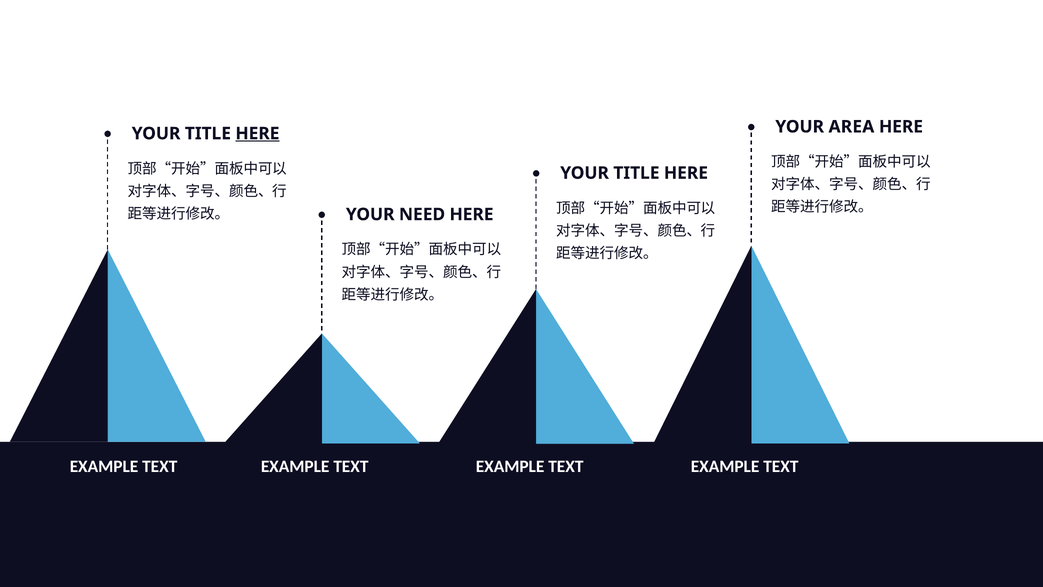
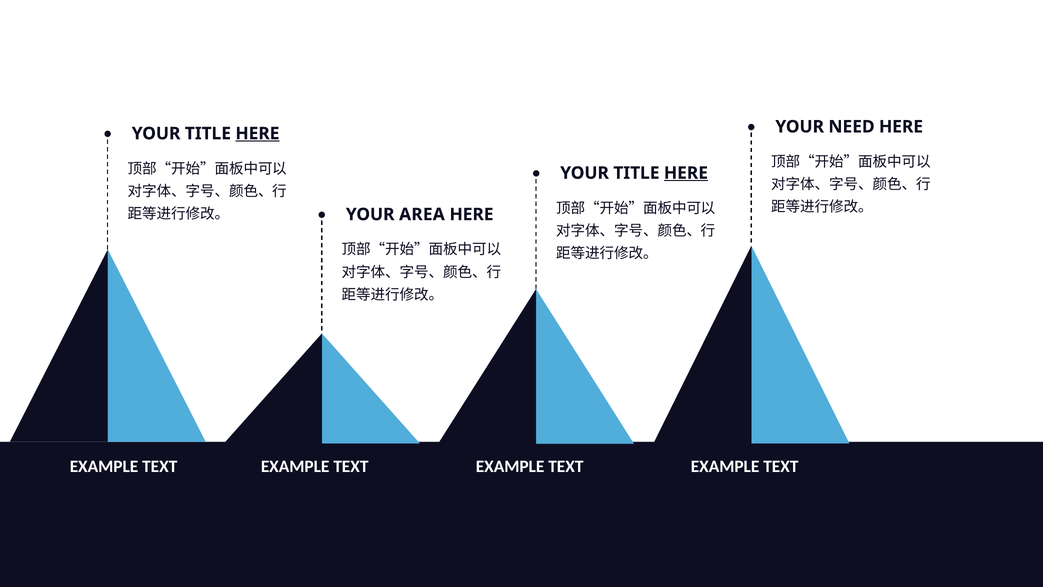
AREA: AREA -> NEED
HERE at (686, 173) underline: none -> present
NEED: NEED -> AREA
